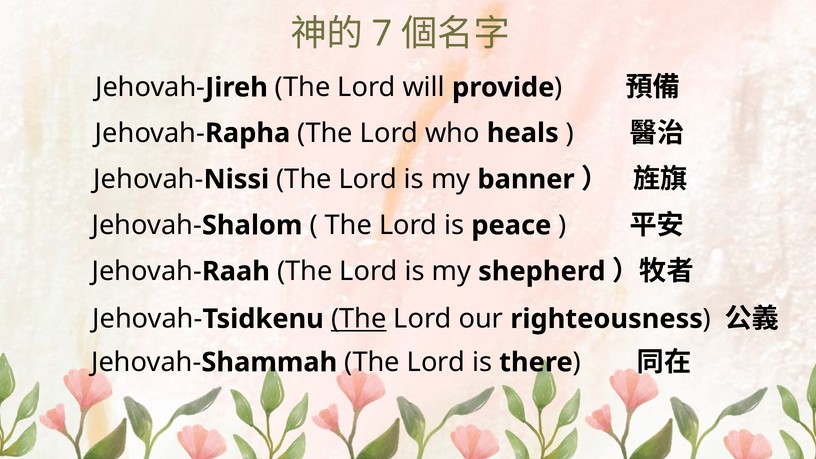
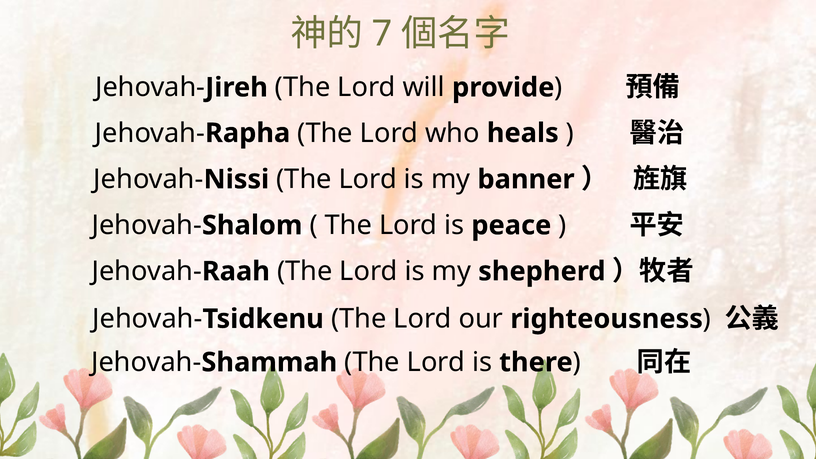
The at (359, 319) underline: present -> none
